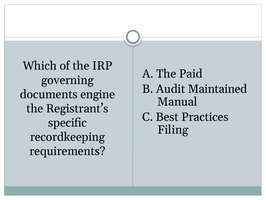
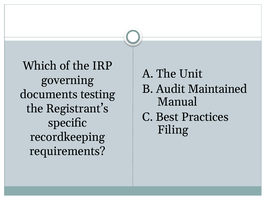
Paid: Paid -> Unit
engine: engine -> testing
